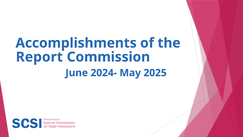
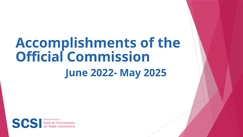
Report: Report -> Official
2024-: 2024- -> 2022-
